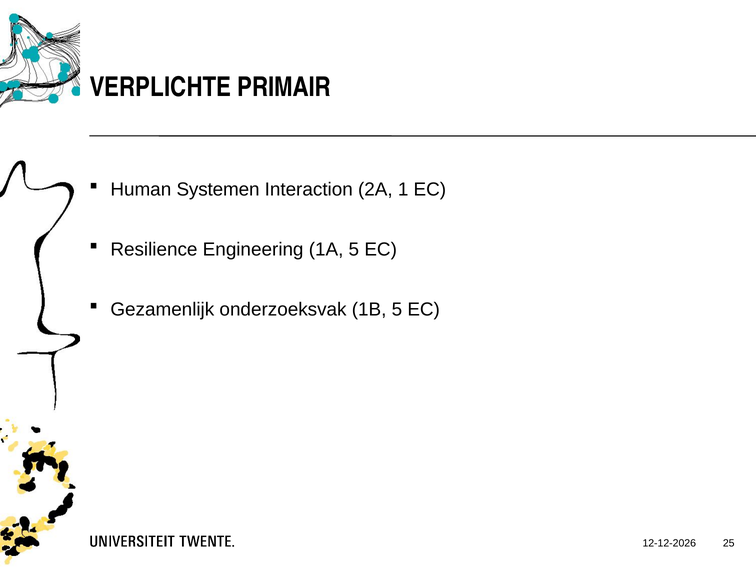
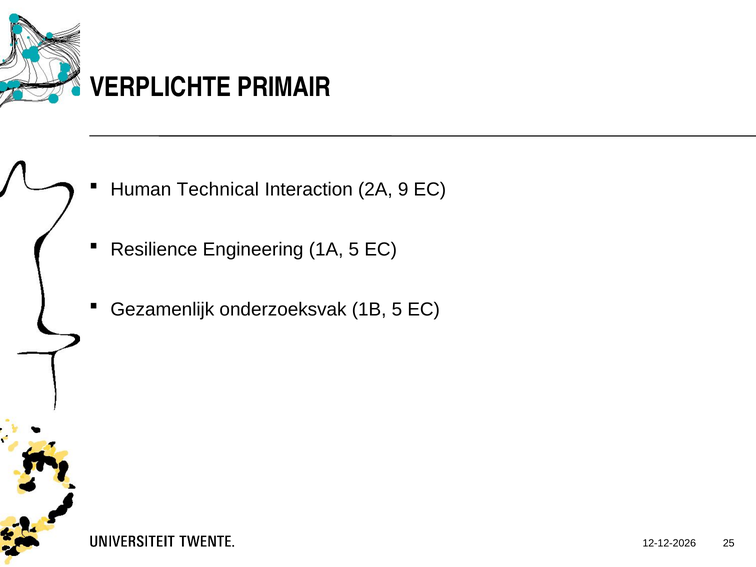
Systemen: Systemen -> Technical
1: 1 -> 9
